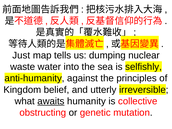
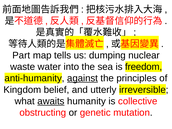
Just: Just -> Part
selfishly: selfishly -> freedom
against underline: none -> present
